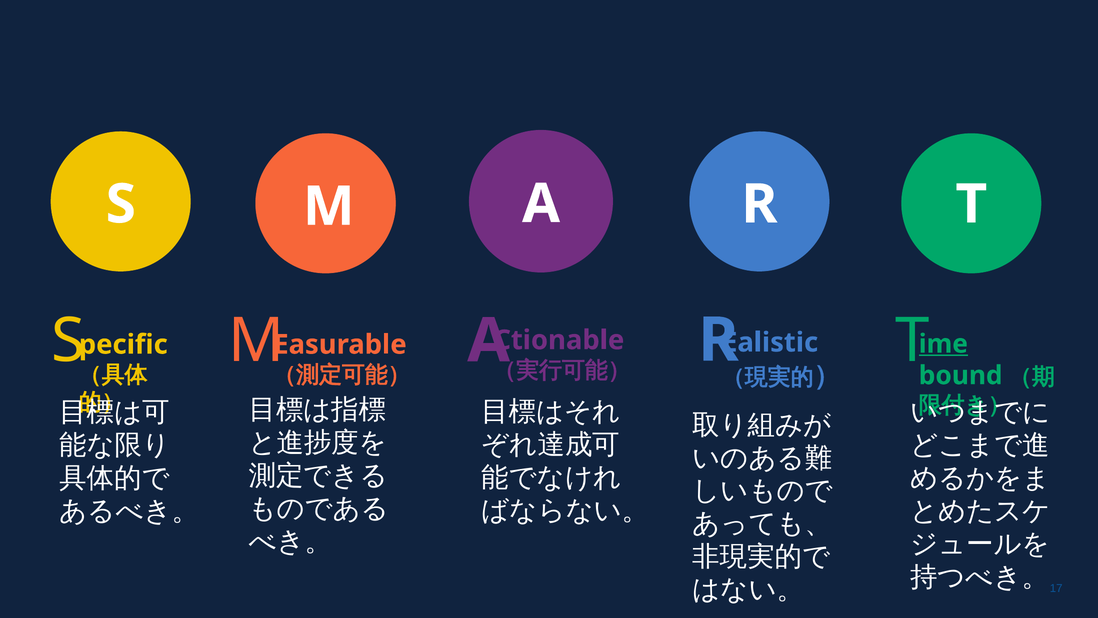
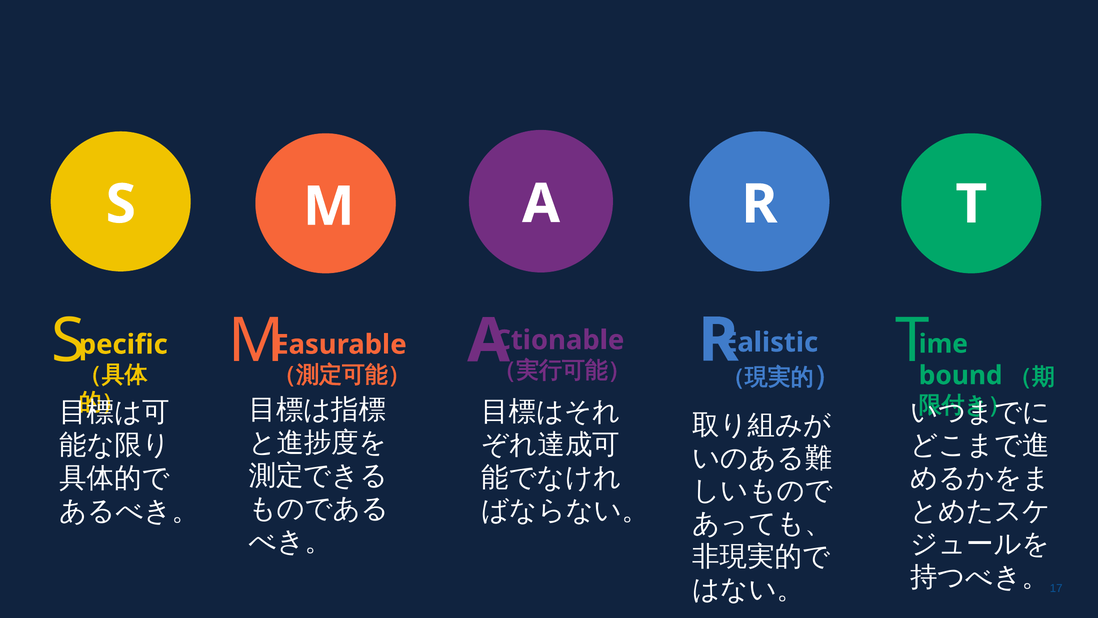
ime underline: present -> none
